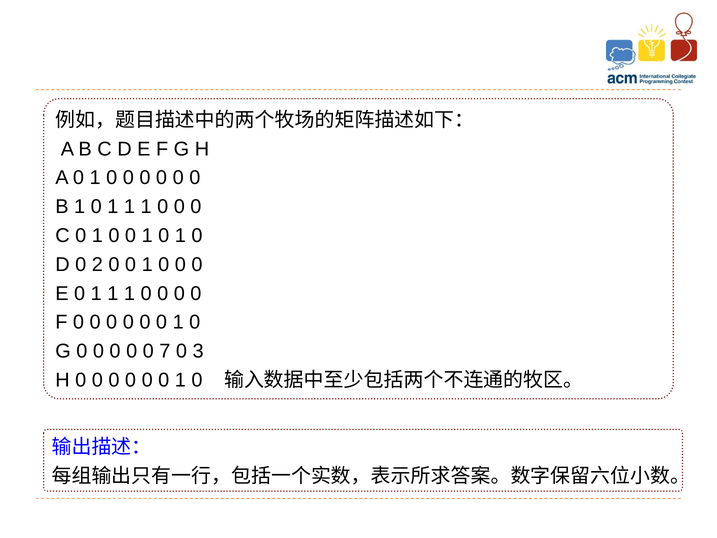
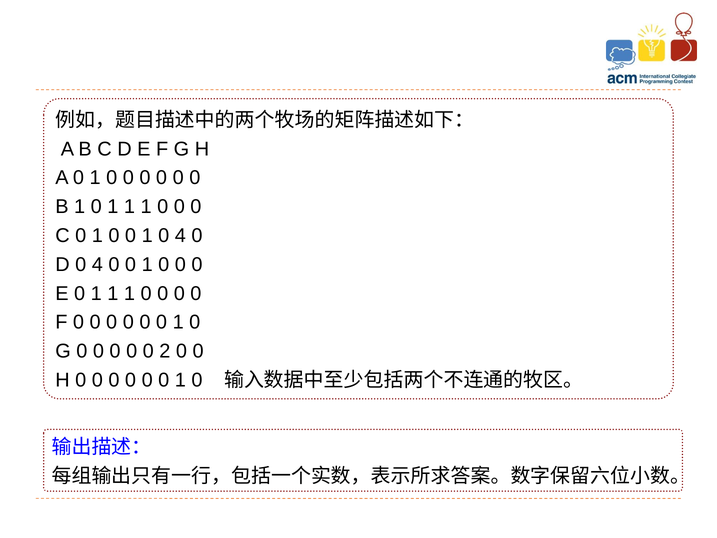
0 1 0 1: 1 -> 4
D 0 2: 2 -> 4
7: 7 -> 2
3 at (198, 351): 3 -> 0
